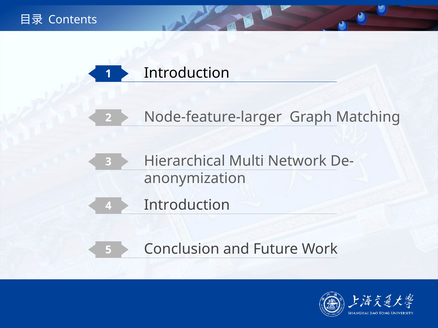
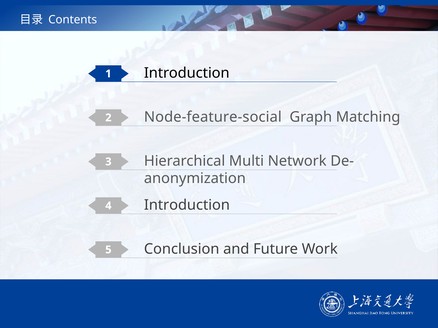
Node-feature-larger: Node-feature-larger -> Node-feature-social
